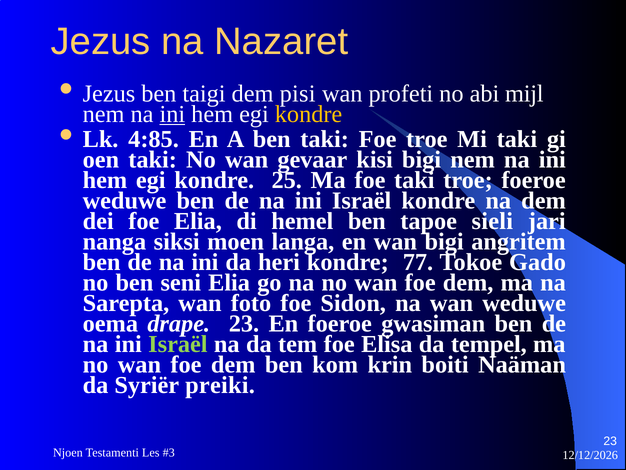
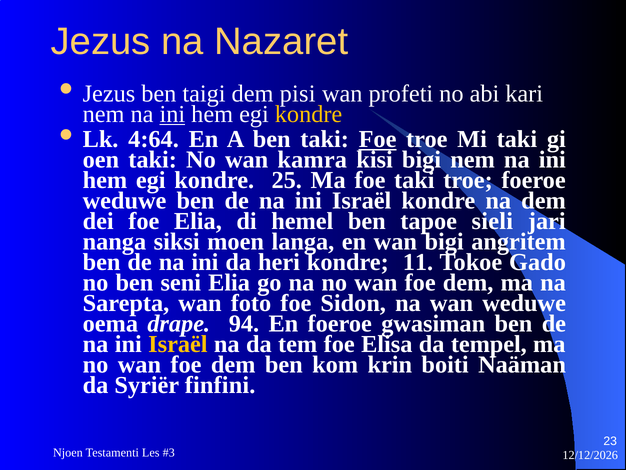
mijl: mijl -> kari
4:85: 4:85 -> 4:64
Foe at (378, 139) underline: none -> present
gevaar: gevaar -> kamra
77: 77 -> 11
drape 23: 23 -> 94
Israël at (178, 344) colour: light green -> yellow
preiki: preiki -> finfini
